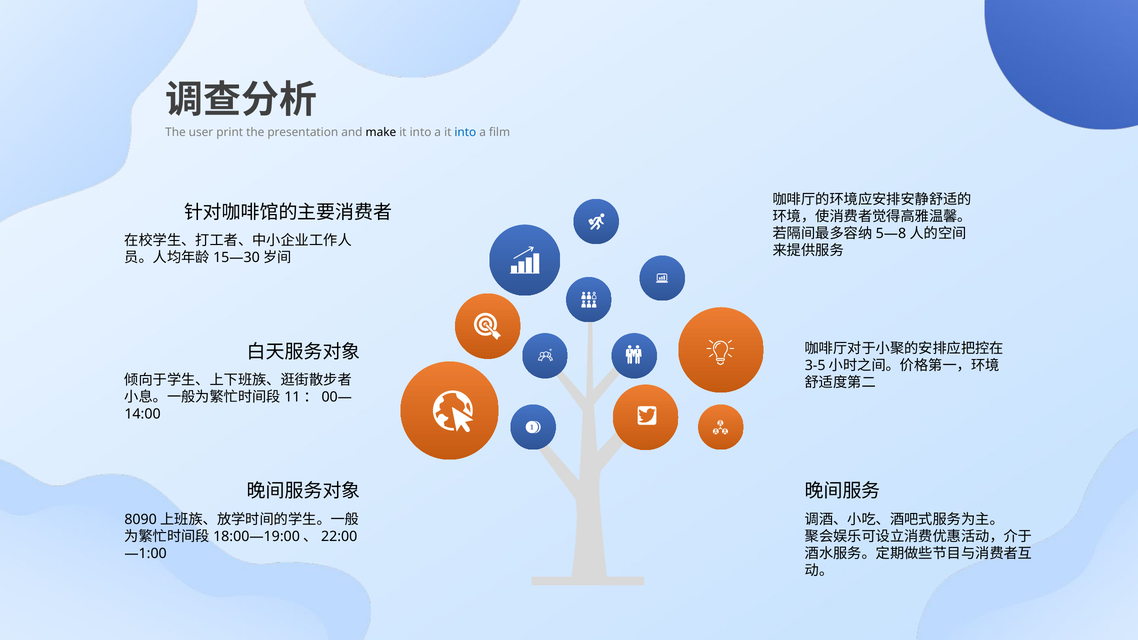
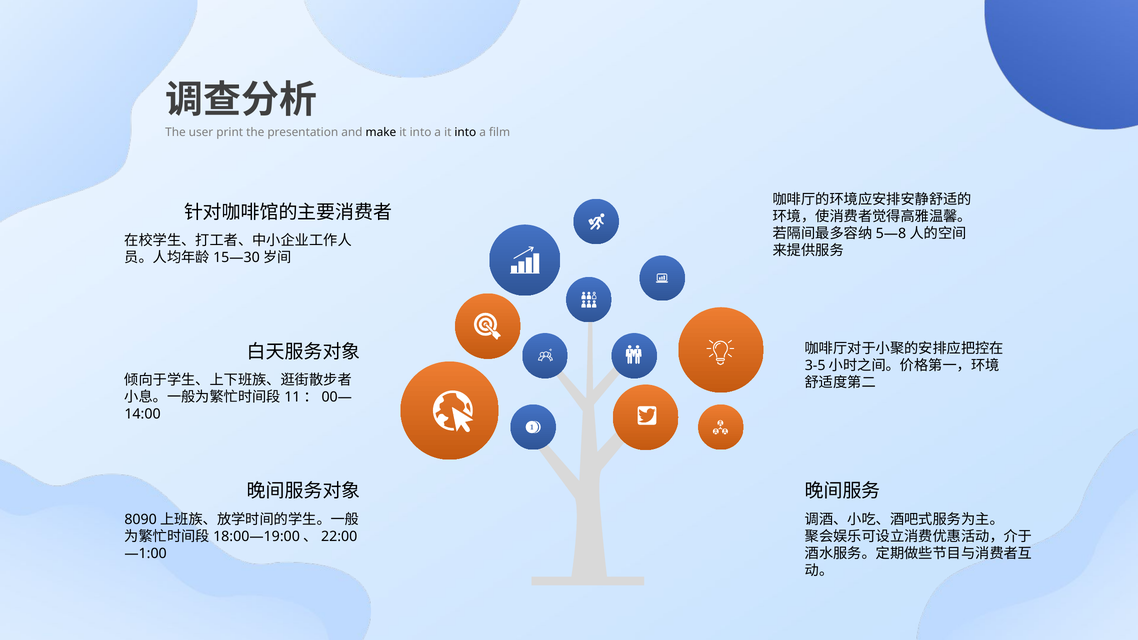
into at (465, 132) colour: blue -> black
